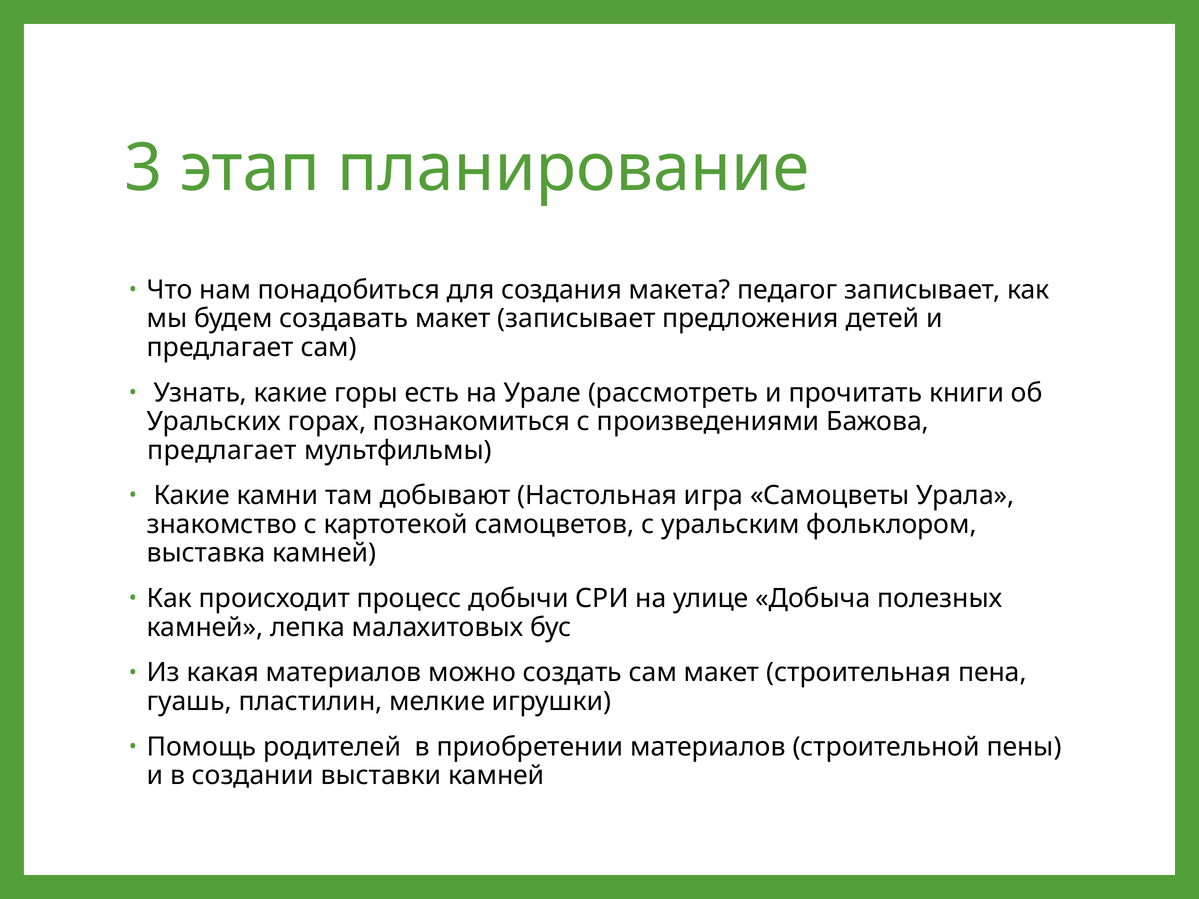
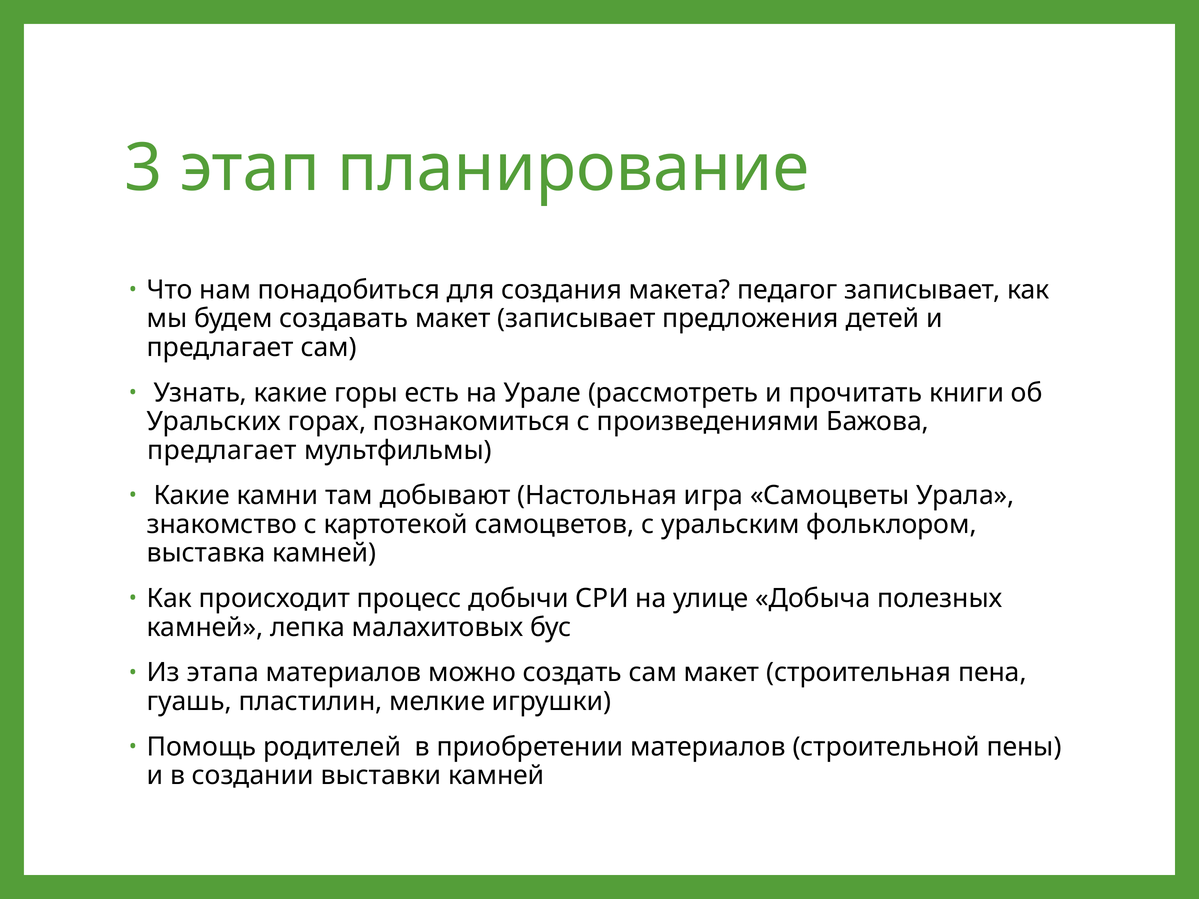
какая: какая -> этапа
